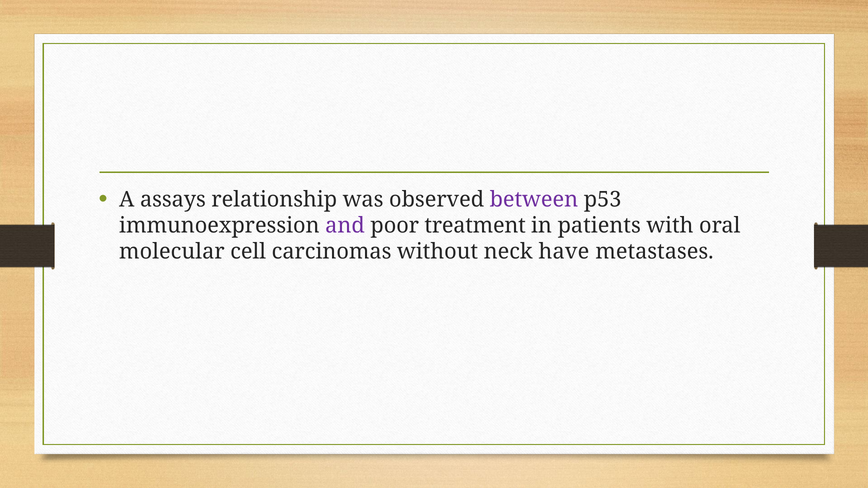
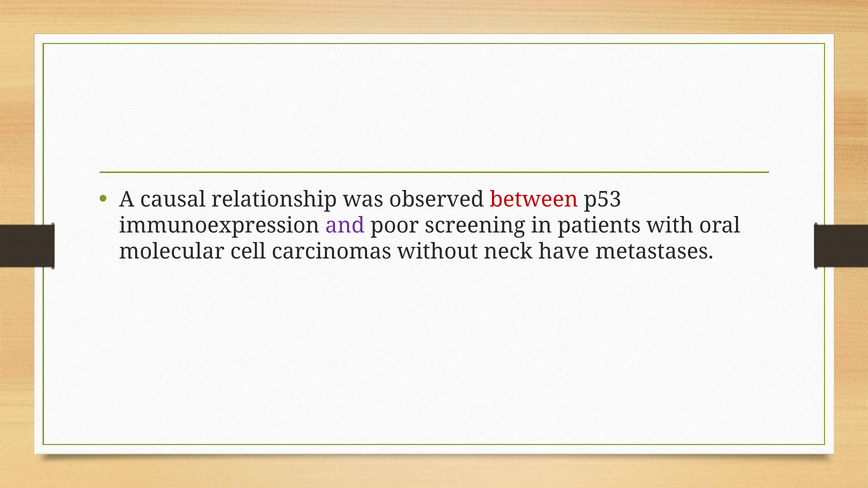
assays: assays -> causal
between colour: purple -> red
treatment: treatment -> screening
